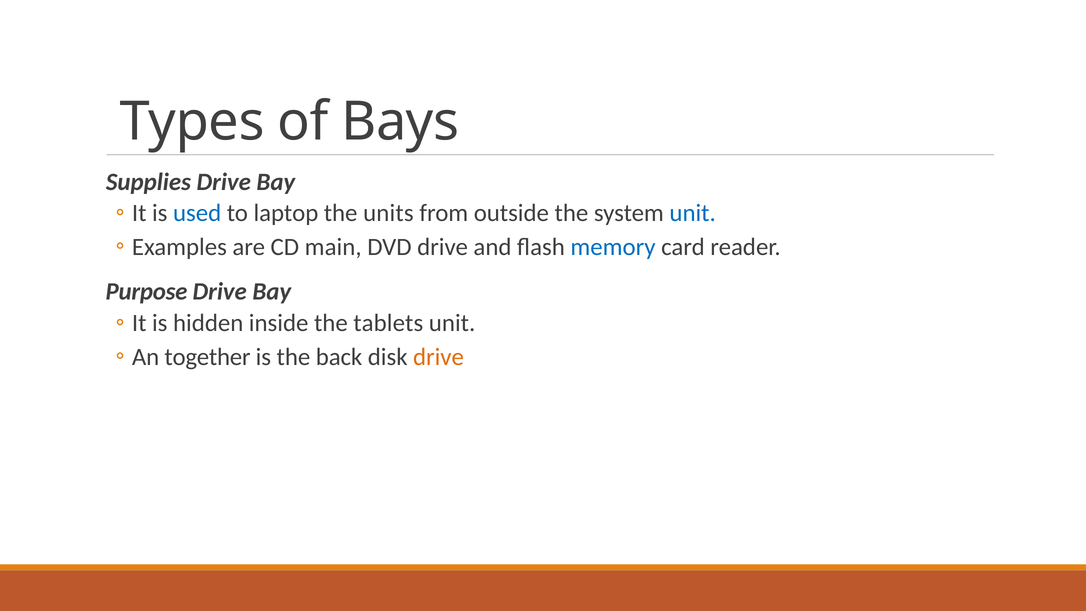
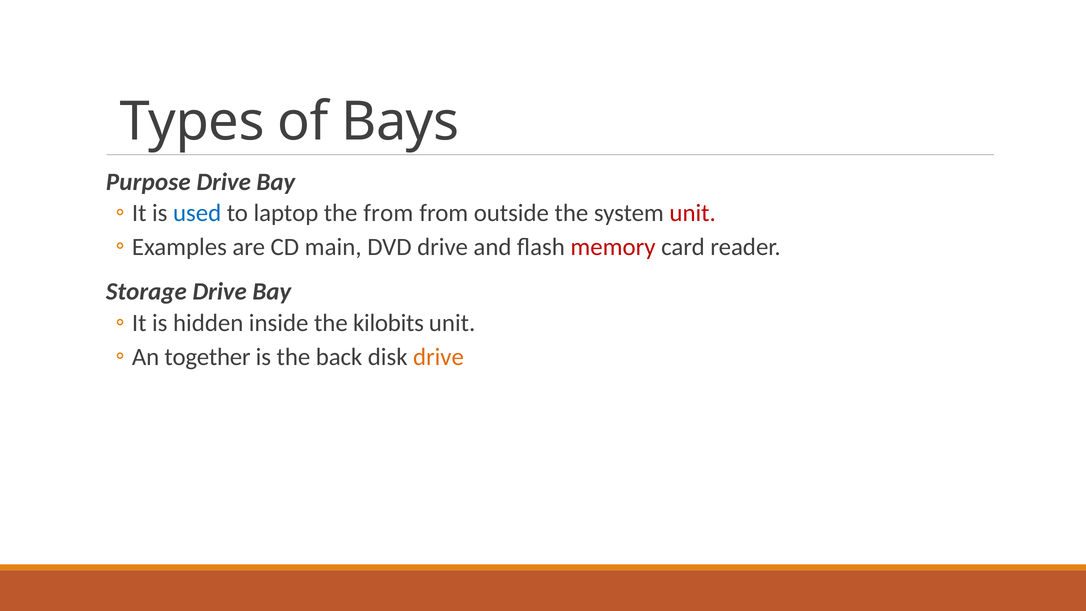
Supplies: Supplies -> Purpose
the units: units -> from
unit at (693, 213) colour: blue -> red
memory colour: blue -> red
Purpose: Purpose -> Storage
tablets: tablets -> kilobits
